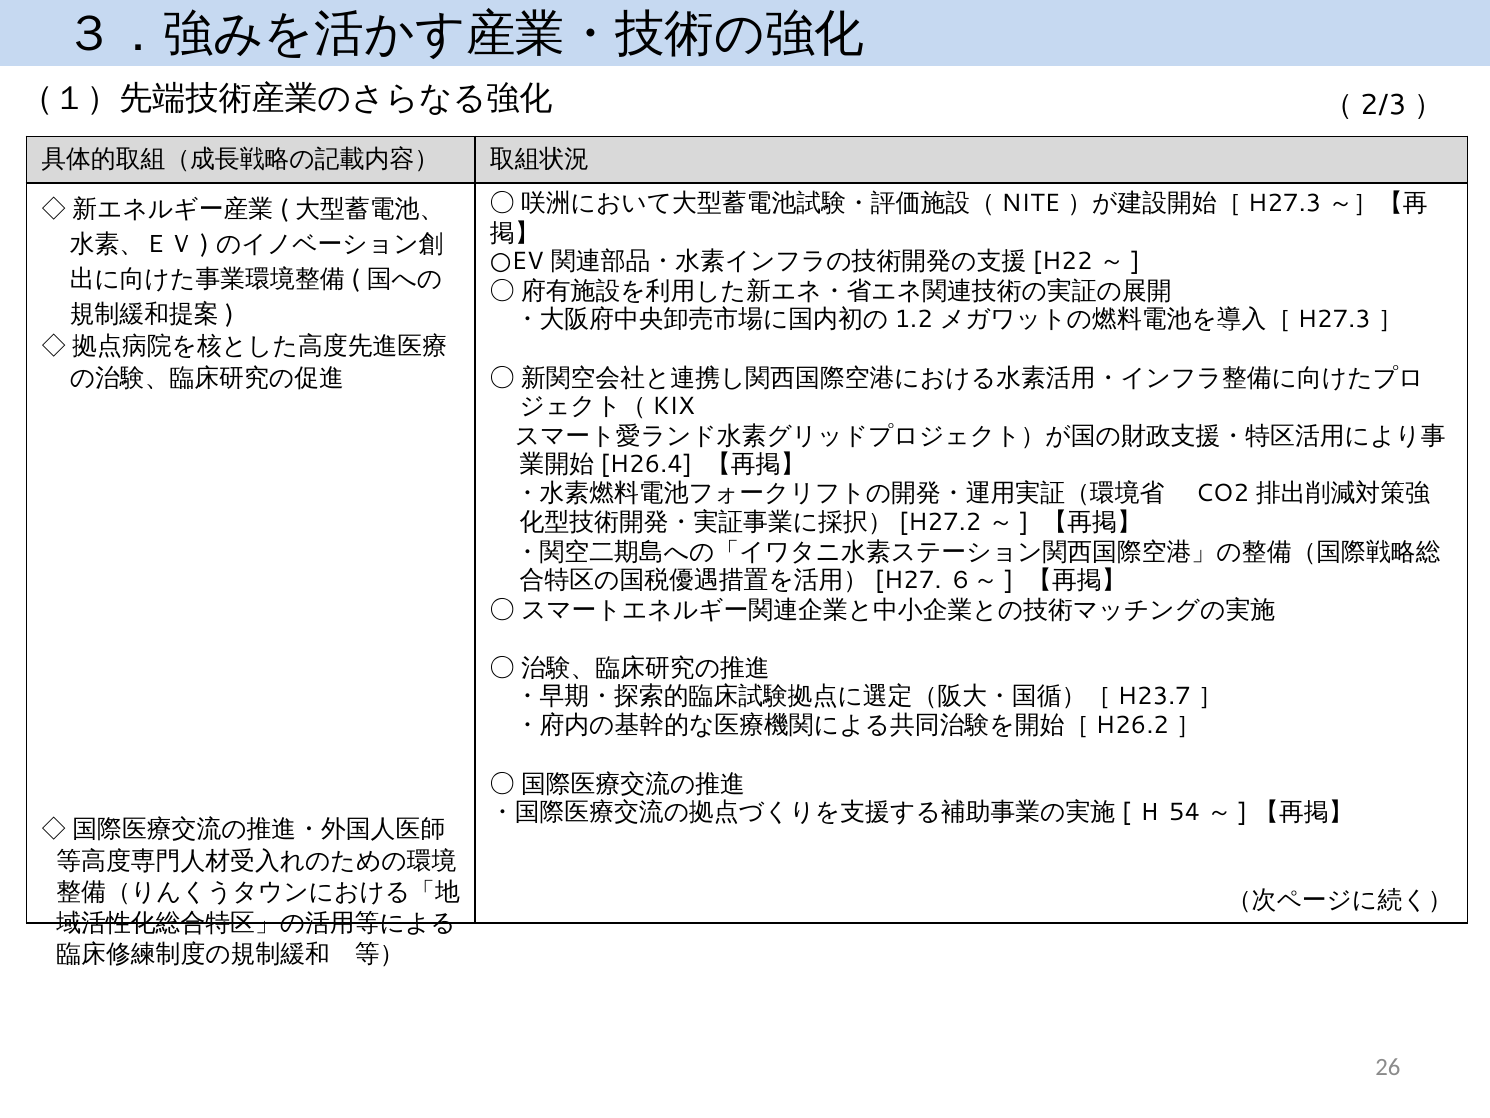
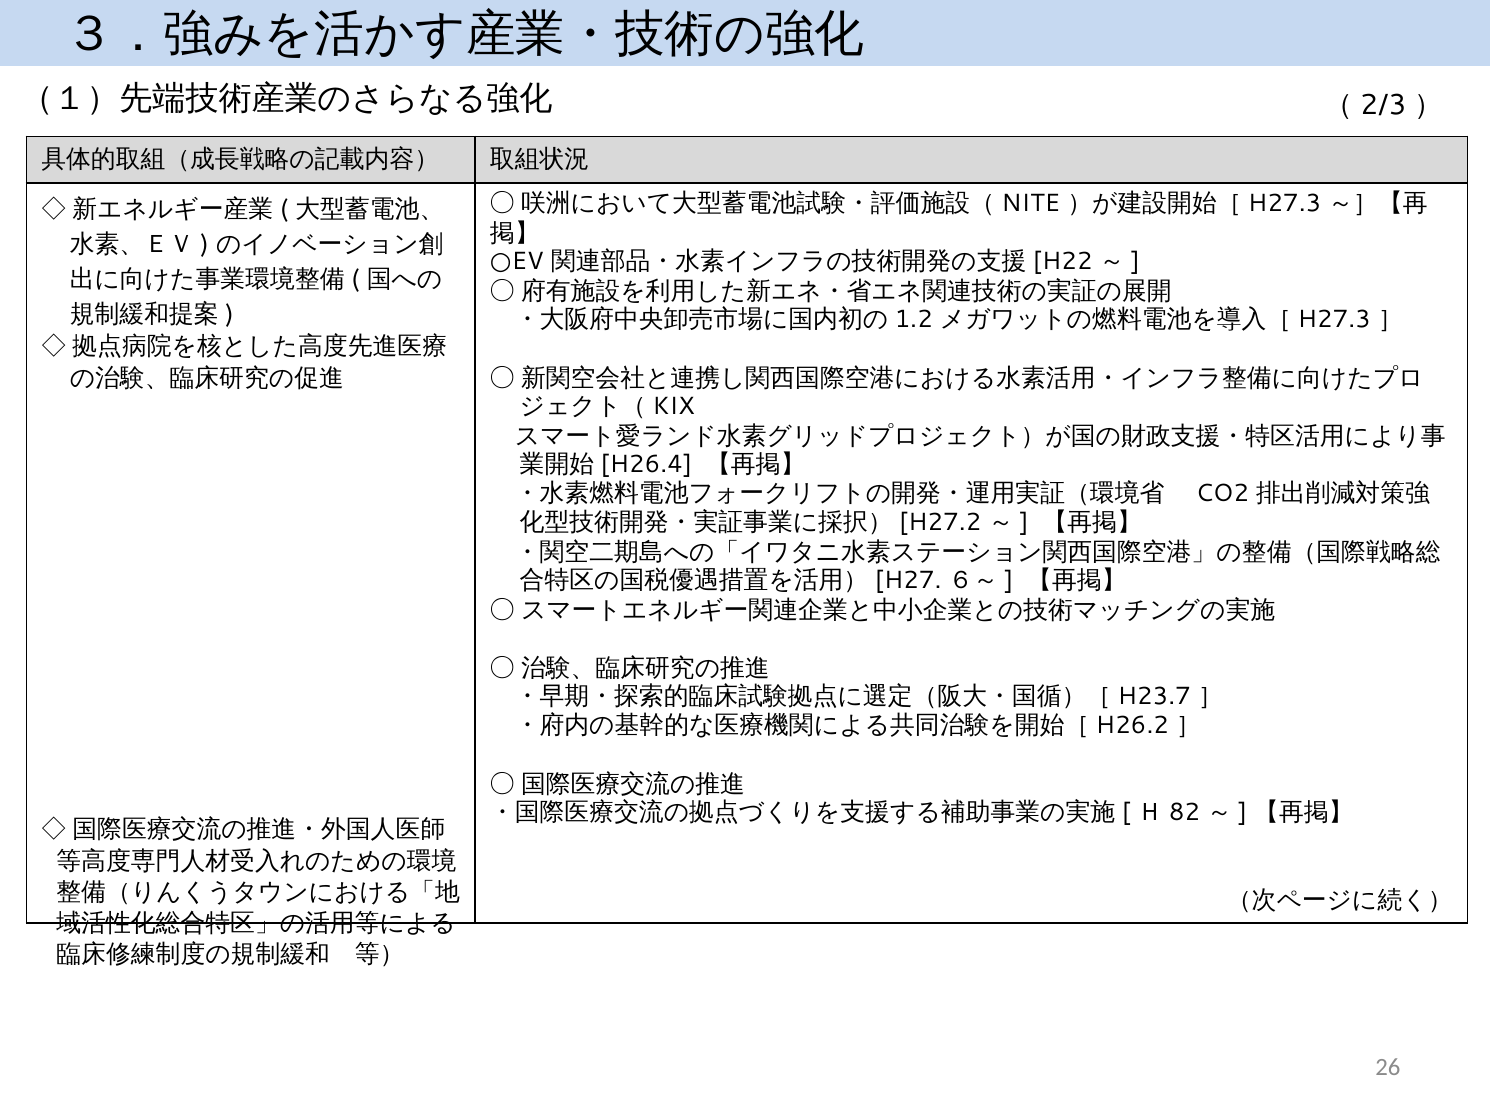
54: 54 -> 82
